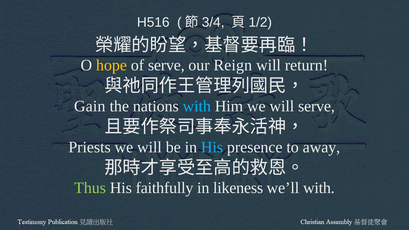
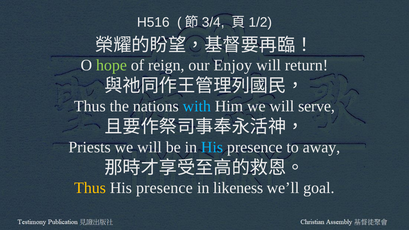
hope colour: yellow -> light green
of serve: serve -> reign
Reign: Reign -> Enjoy
Gain at (90, 106): Gain -> Thus
Thus at (90, 188) colour: light green -> yellow
faithfully at (165, 188): faithfully -> presence
we’ll with: with -> goal
